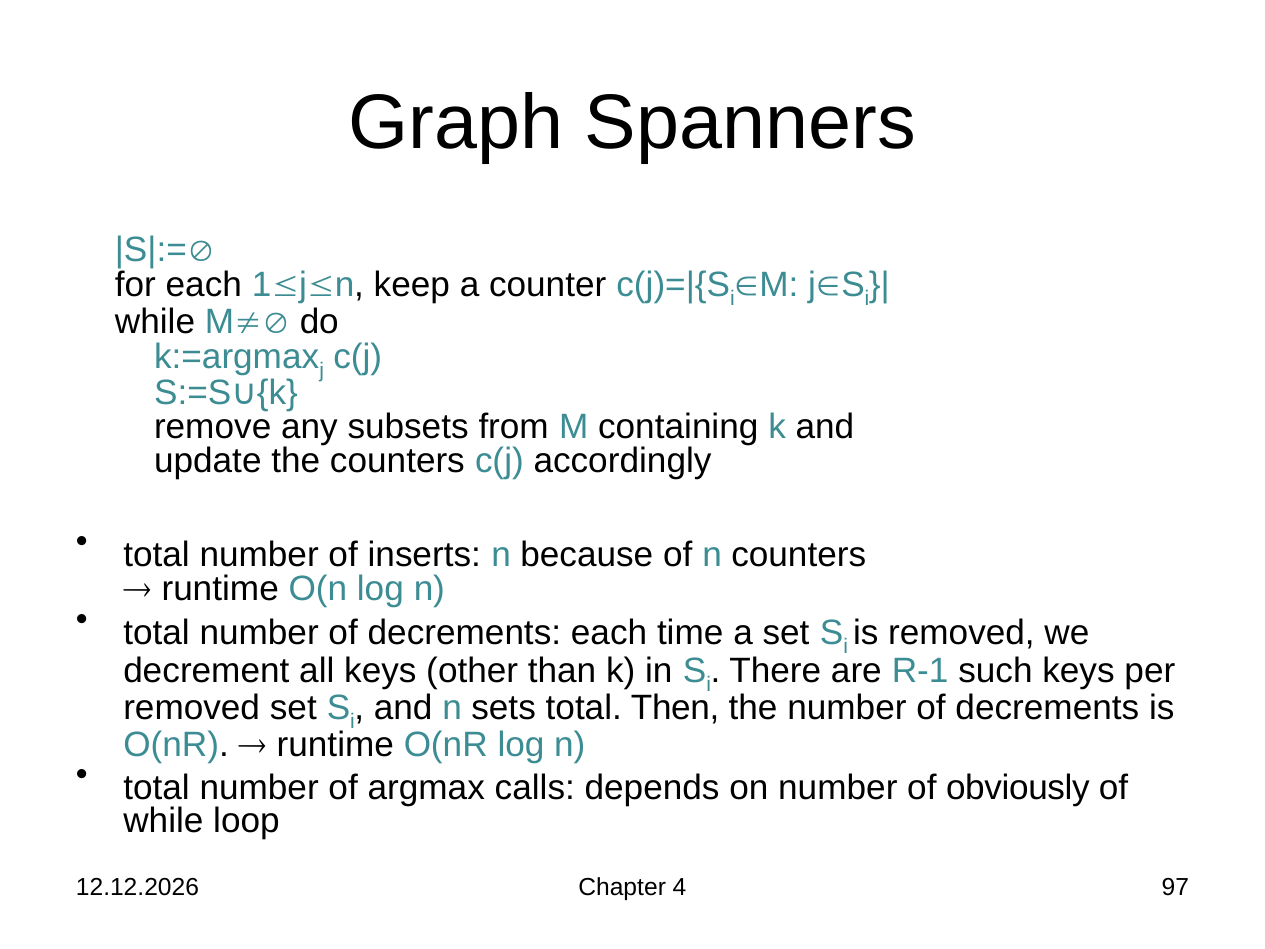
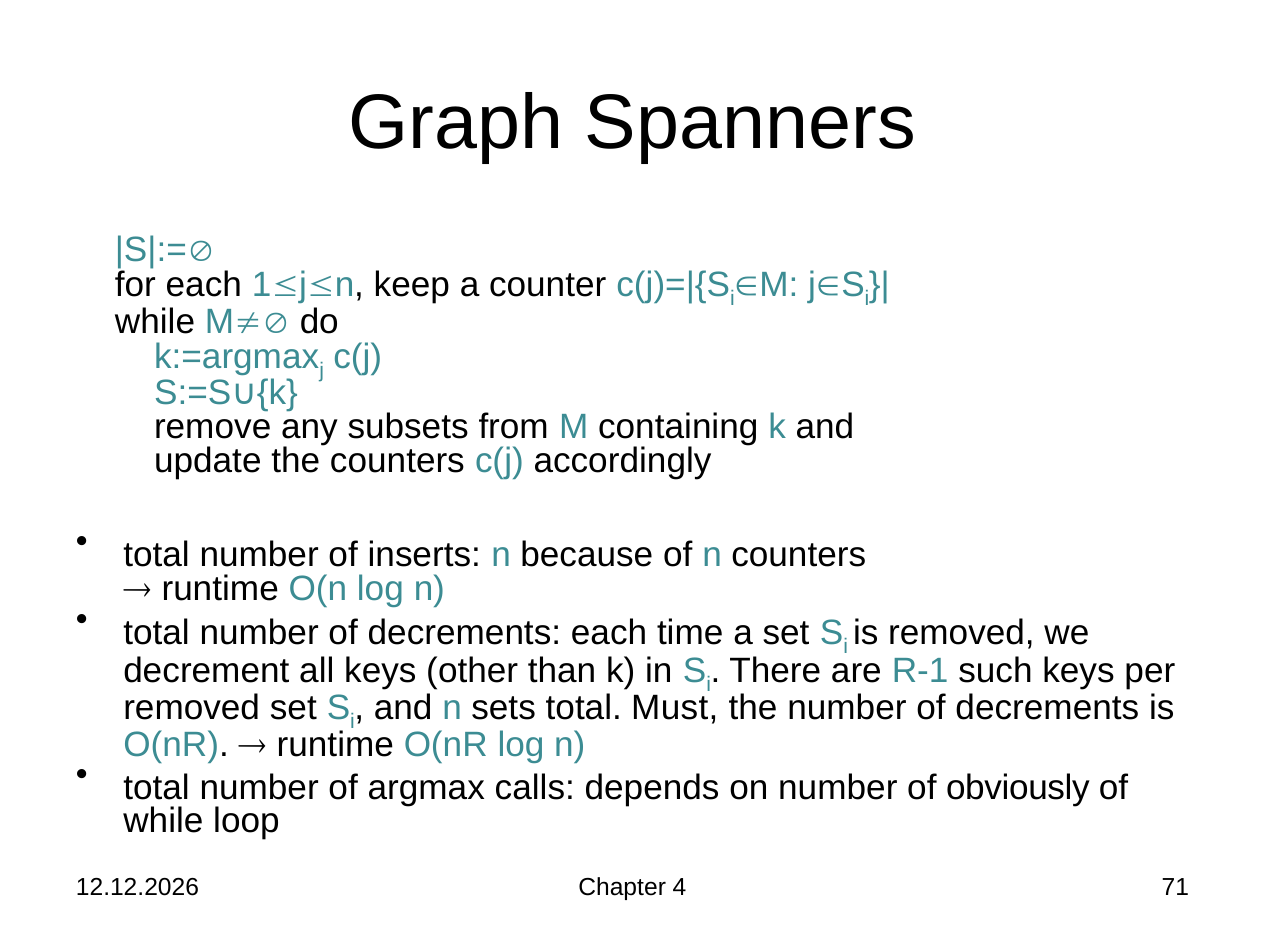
Then: Then -> Must
97: 97 -> 71
